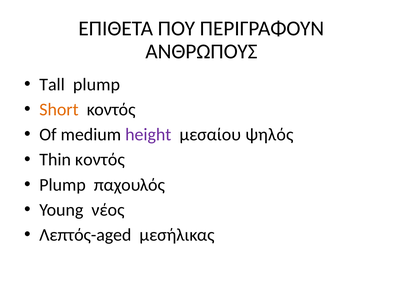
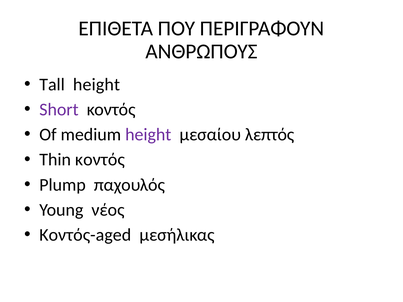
Τall plump: plump -> height
Short colour: orange -> purple
ψηλός: ψηλός -> λεπτός
Λεπτός-aged: Λεπτός-aged -> Κοντός-aged
